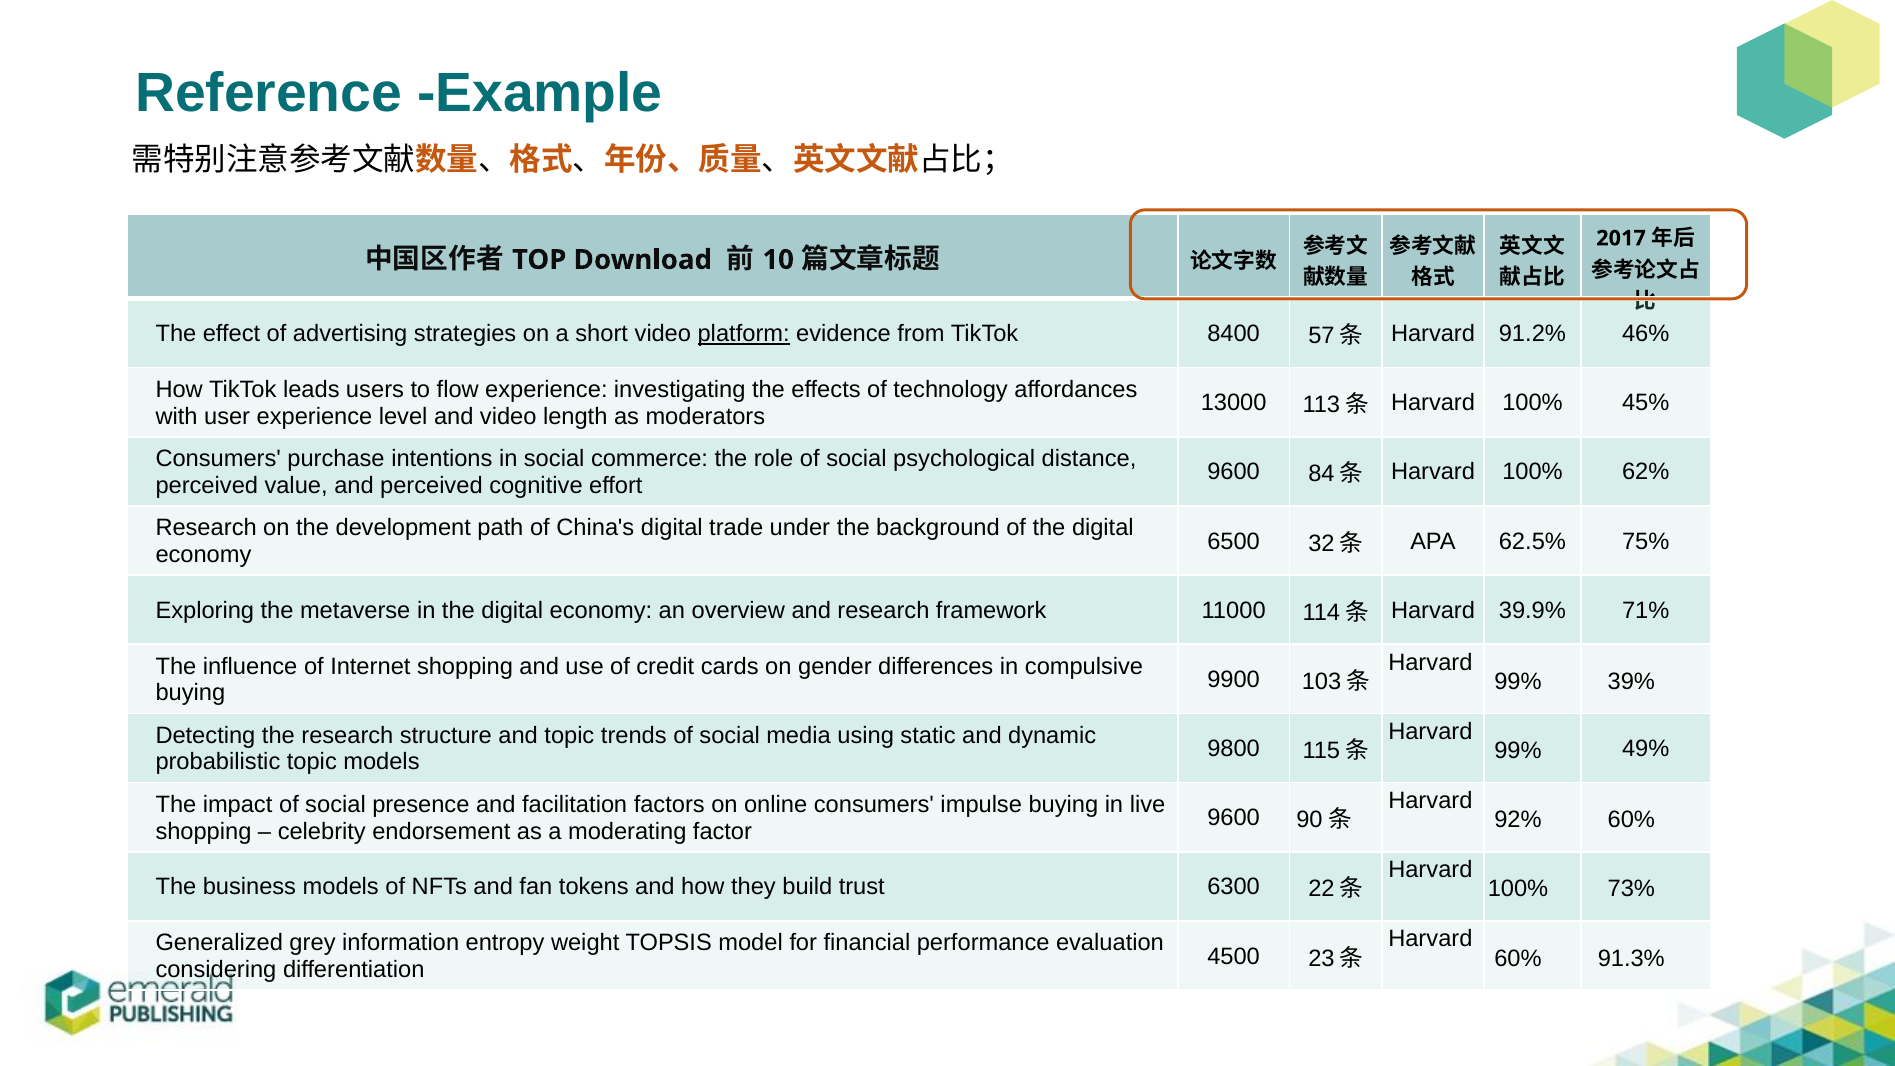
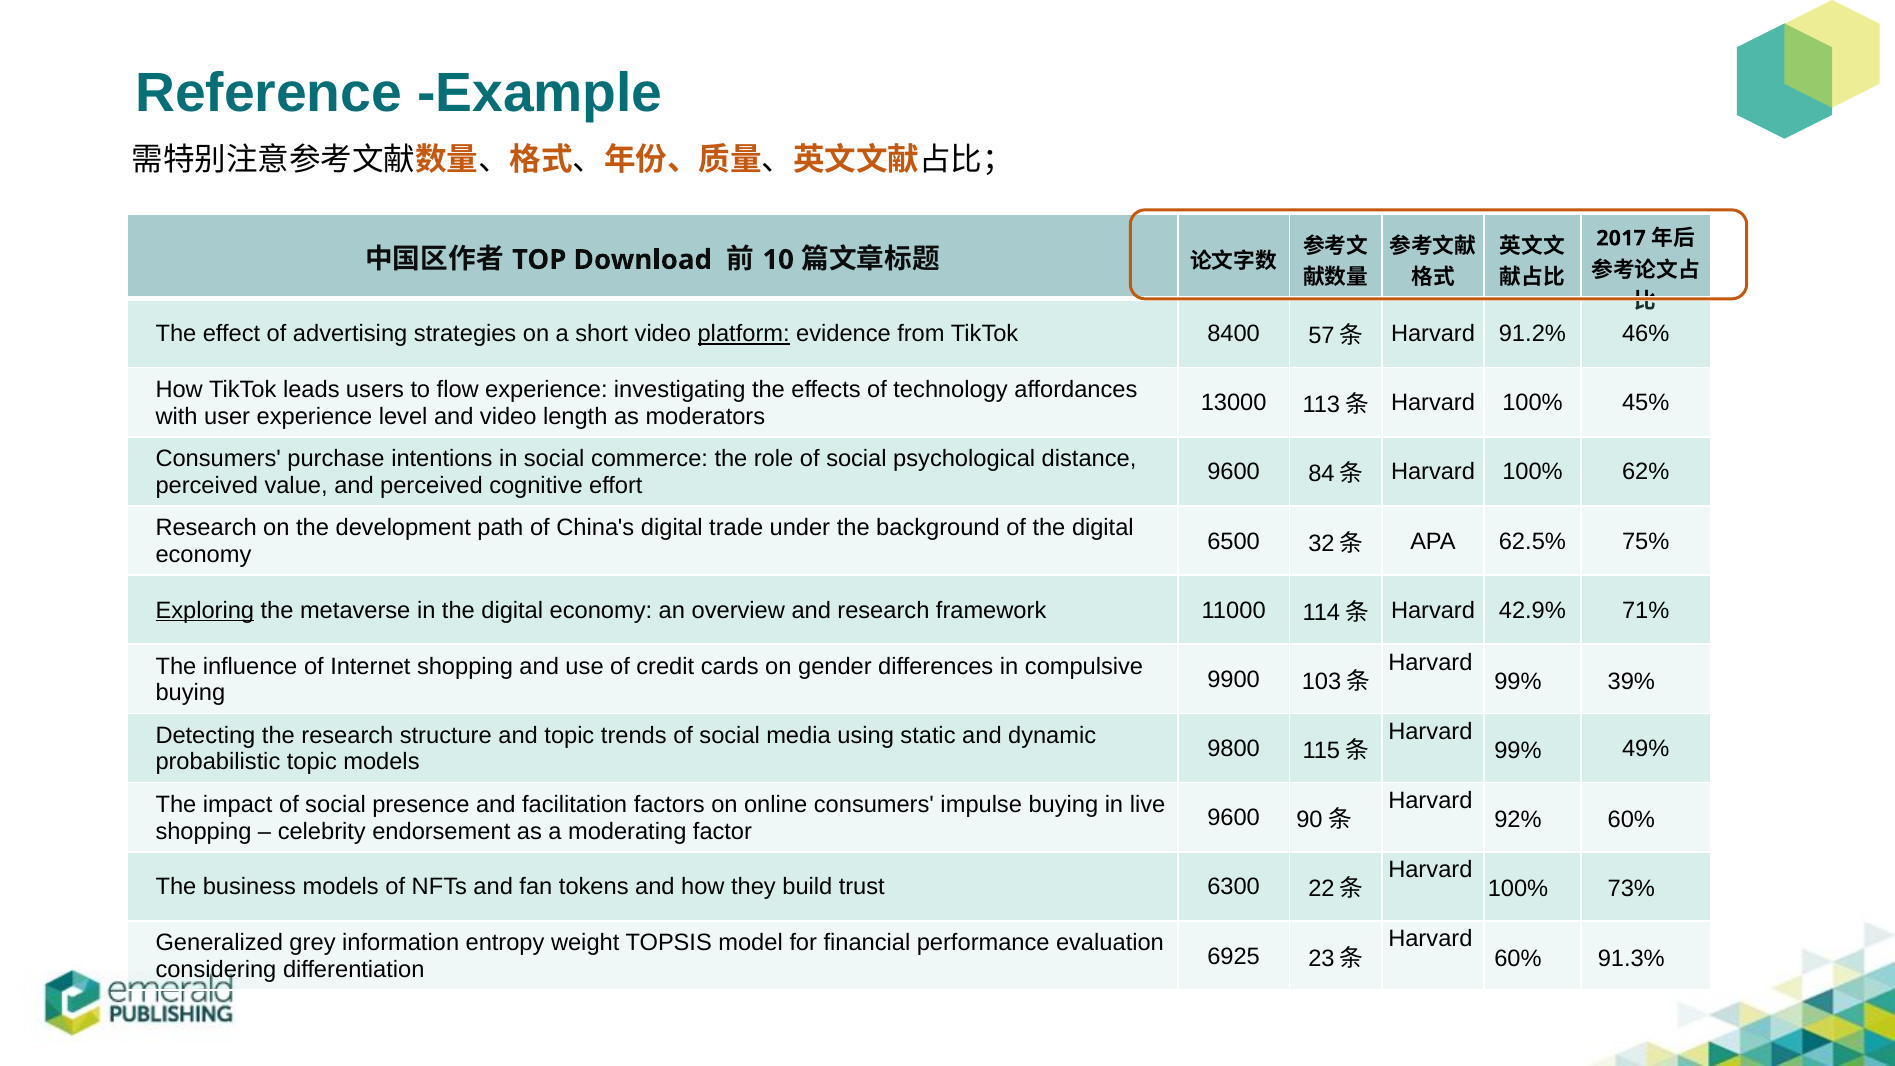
Exploring underline: none -> present
39.9%: 39.9% -> 42.9%
4500: 4500 -> 6925
